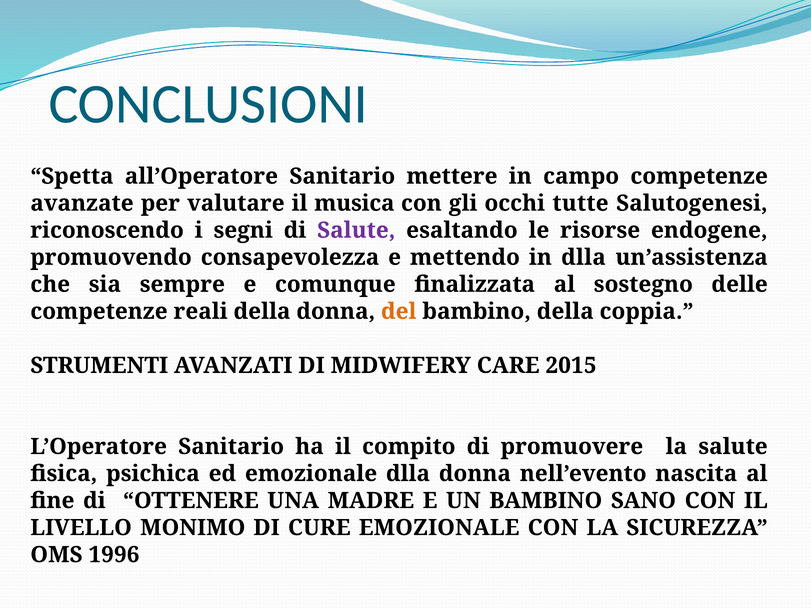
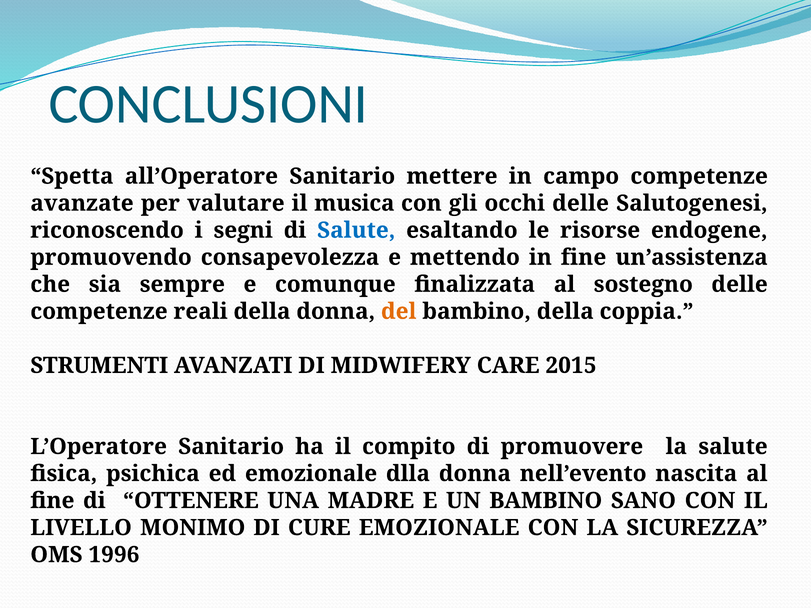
occhi tutte: tutte -> delle
Salute at (356, 230) colour: purple -> blue
in dlla: dlla -> fine
